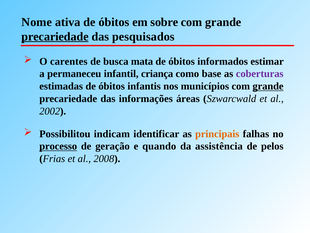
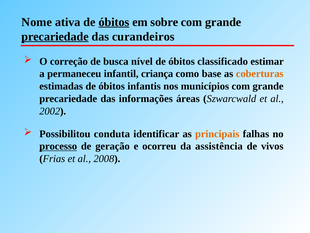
óbitos at (114, 22) underline: none -> present
pesquisados: pesquisados -> curandeiros
carentes: carentes -> correção
mata: mata -> nível
informados: informados -> classificado
coberturas colour: purple -> orange
grande at (268, 86) underline: present -> none
indicam: indicam -> conduta
quando: quando -> ocorreu
pelos: pelos -> vivos
